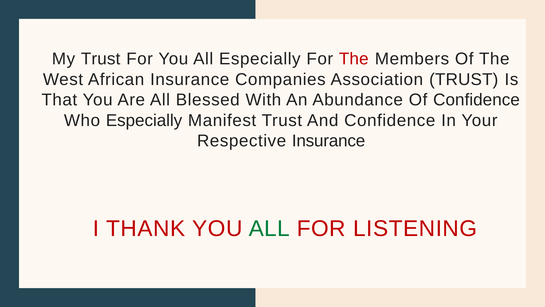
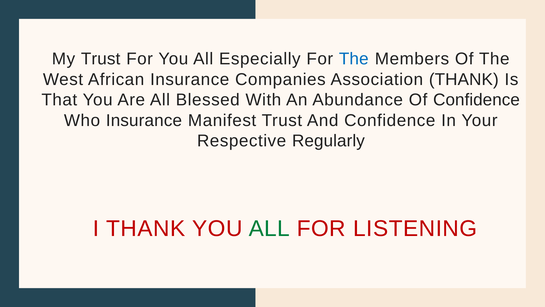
The at (354, 59) colour: red -> blue
Association TRUST: TRUST -> THANK
Who Especially: Especially -> Insurance
Respective Insurance: Insurance -> Regularly
